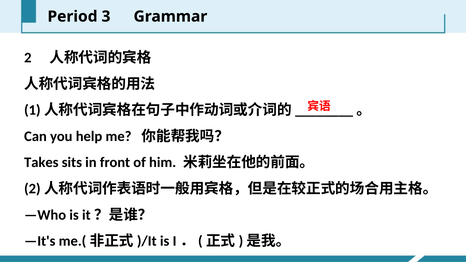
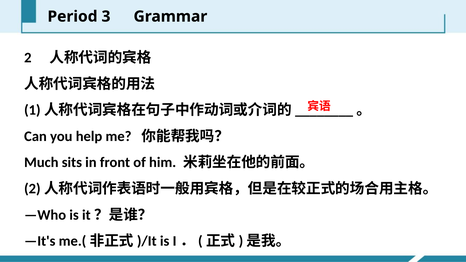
Takes: Takes -> Much
